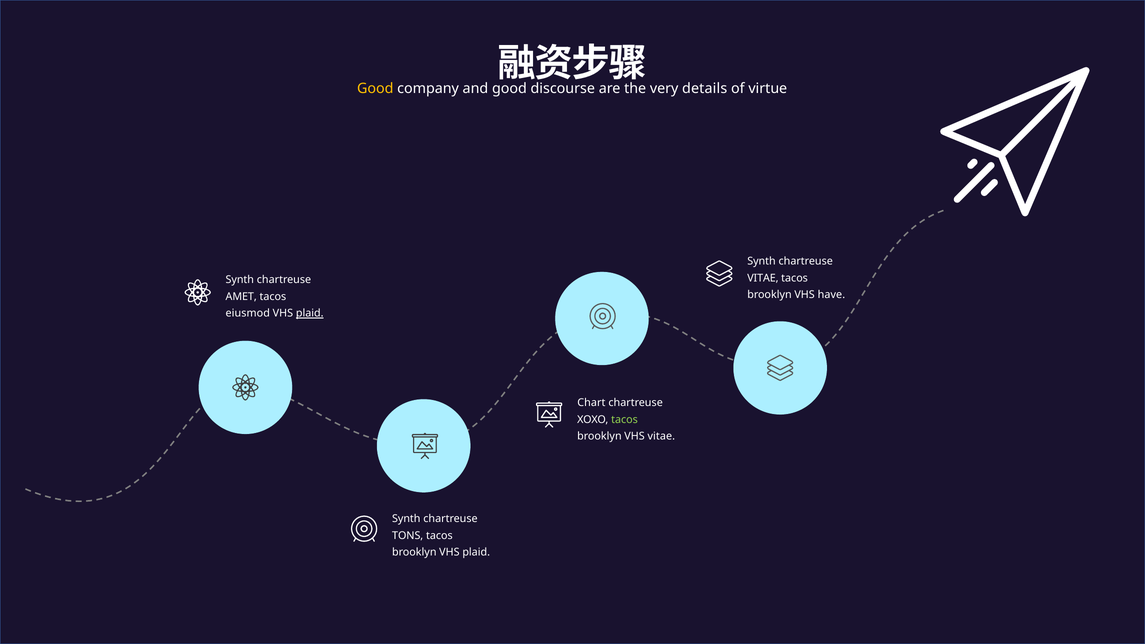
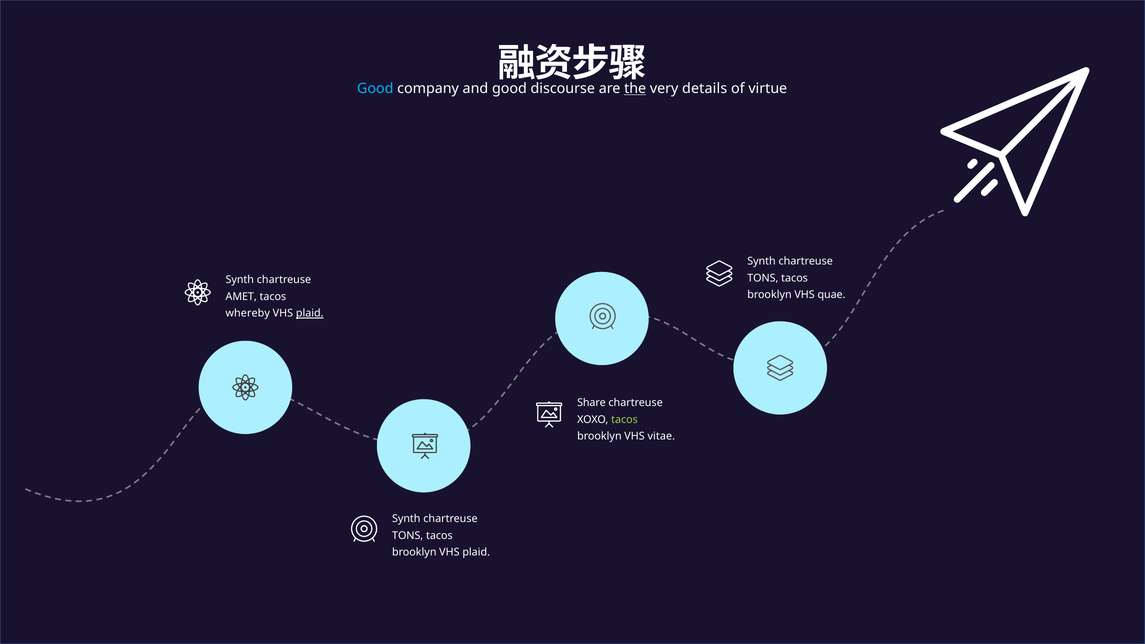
Good at (375, 89) colour: yellow -> light blue
the underline: none -> present
VITAE at (763, 278): VITAE -> TONS
have: have -> quae
eiusmod: eiusmod -> whereby
Chart: Chart -> Share
